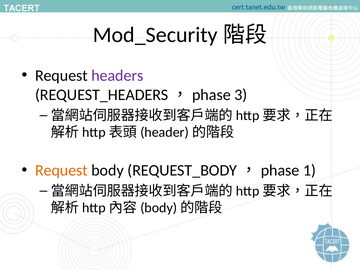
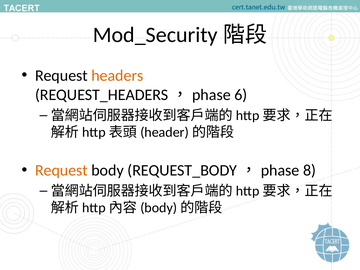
headers colour: purple -> orange
3: 3 -> 6
1: 1 -> 8
